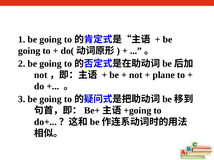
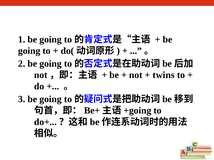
plane: plane -> twins
